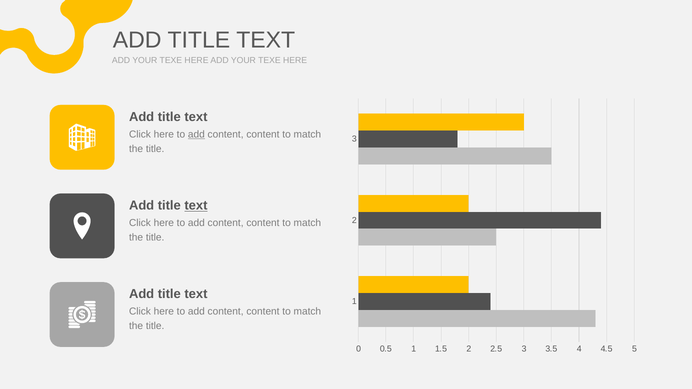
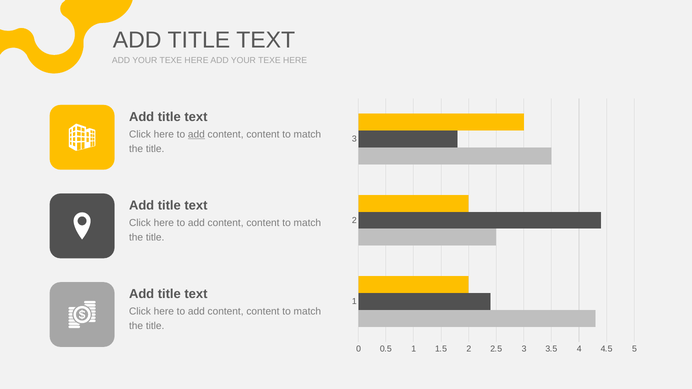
text at (196, 206) underline: present -> none
